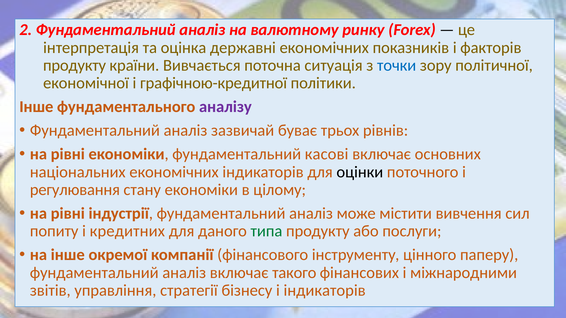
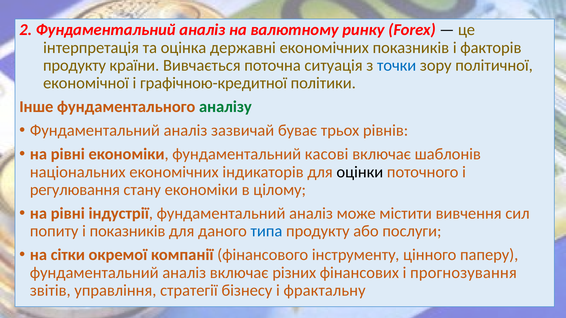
аналізу colour: purple -> green
основних: основних -> шаблонів
і кредитних: кредитних -> показників
типа colour: green -> blue
на інше: інше -> сітки
такого: такого -> різних
міжнародними: міжнародними -> прогнозування
і індикаторів: індикаторів -> фрактальну
